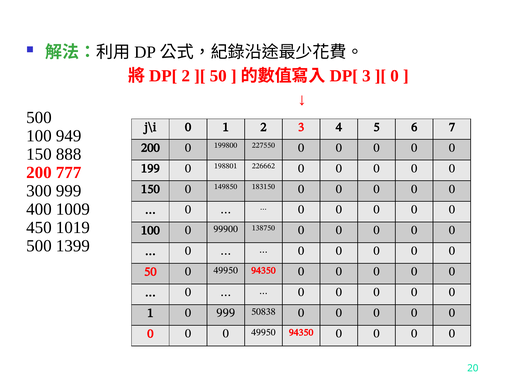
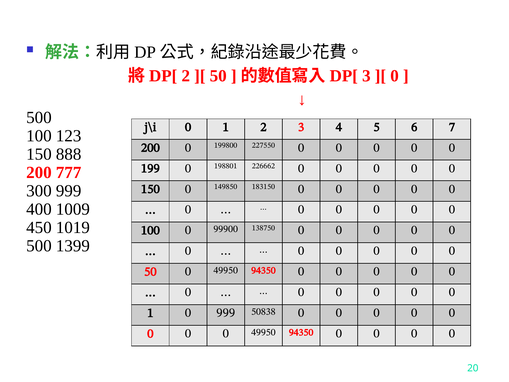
949: 949 -> 123
